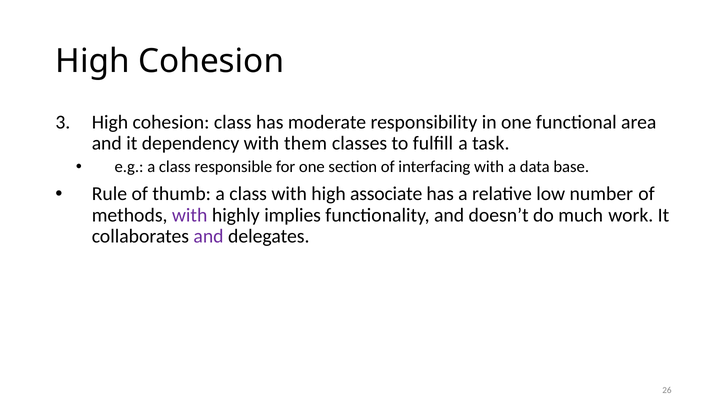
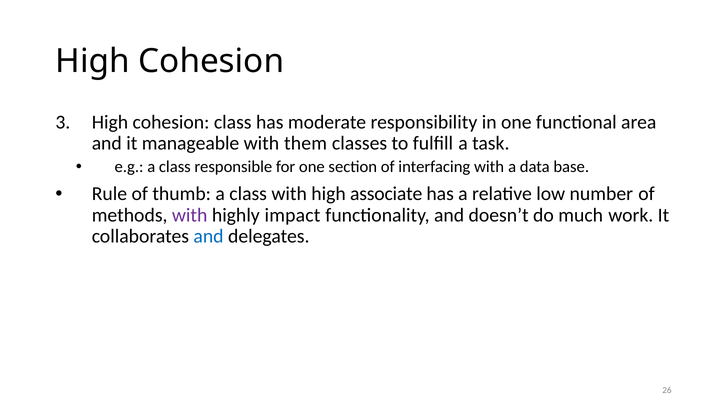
dependency: dependency -> manageable
implies: implies -> impact
and at (209, 236) colour: purple -> blue
